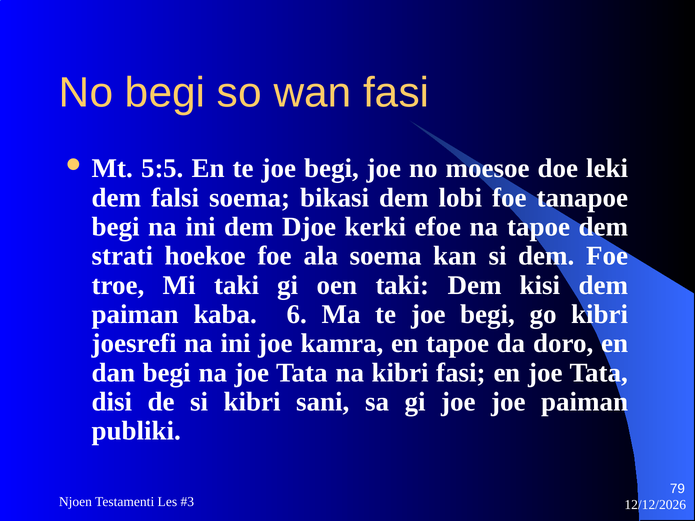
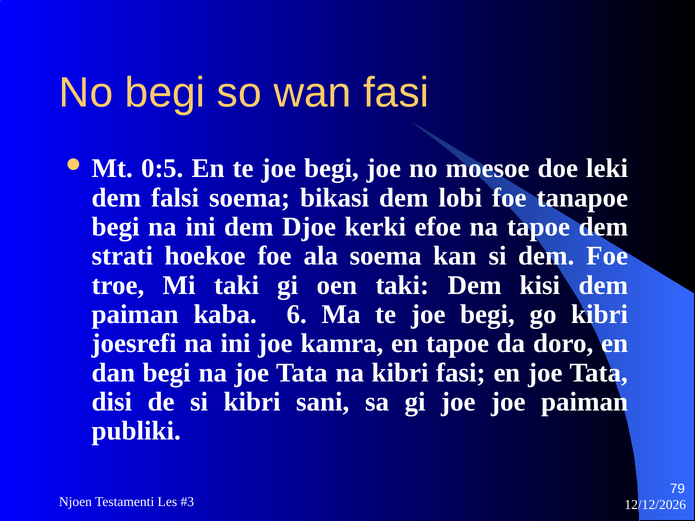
5:5: 5:5 -> 0:5
